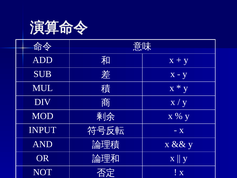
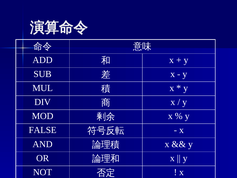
INPUT: INPUT -> FALSE
